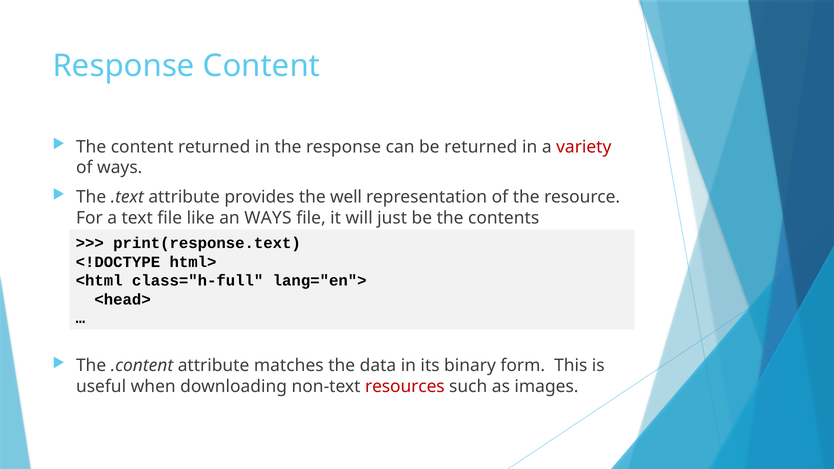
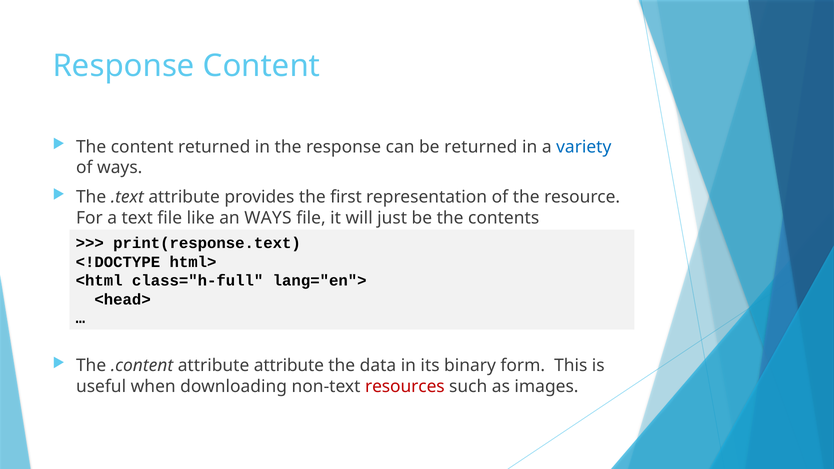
variety colour: red -> blue
well: well -> first
attribute matches: matches -> attribute
